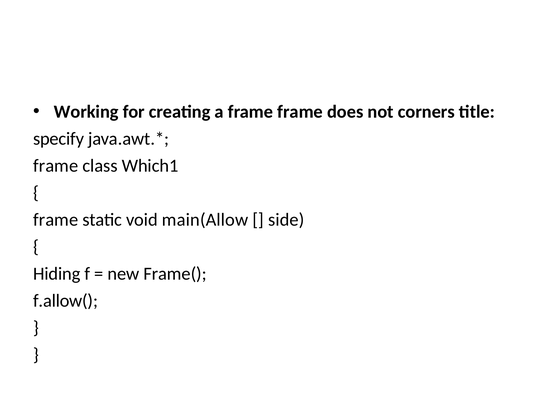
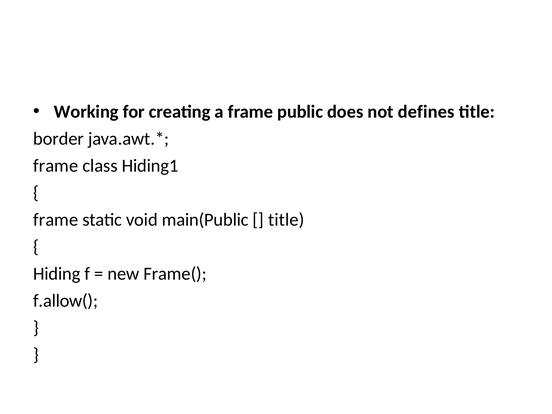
frame frame: frame -> public
corners: corners -> defines
specify: specify -> border
Which1: Which1 -> Hiding1
main(Allow: main(Allow -> main(Public
side at (286, 220): side -> title
